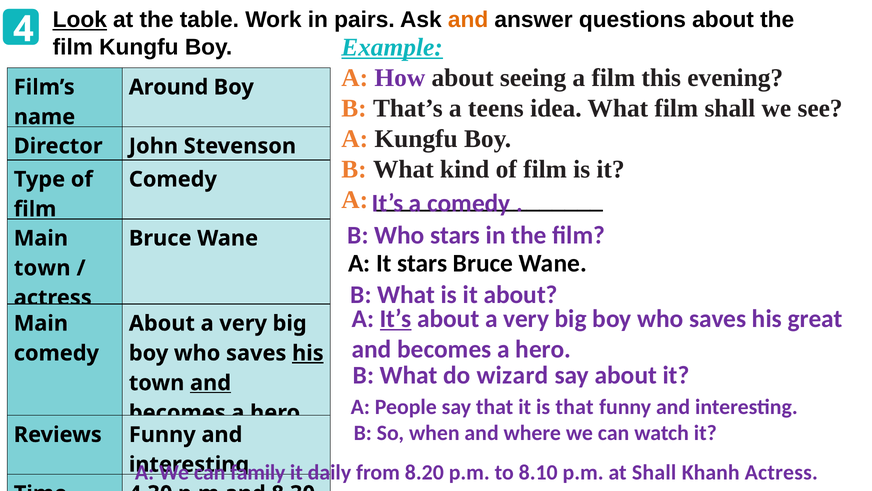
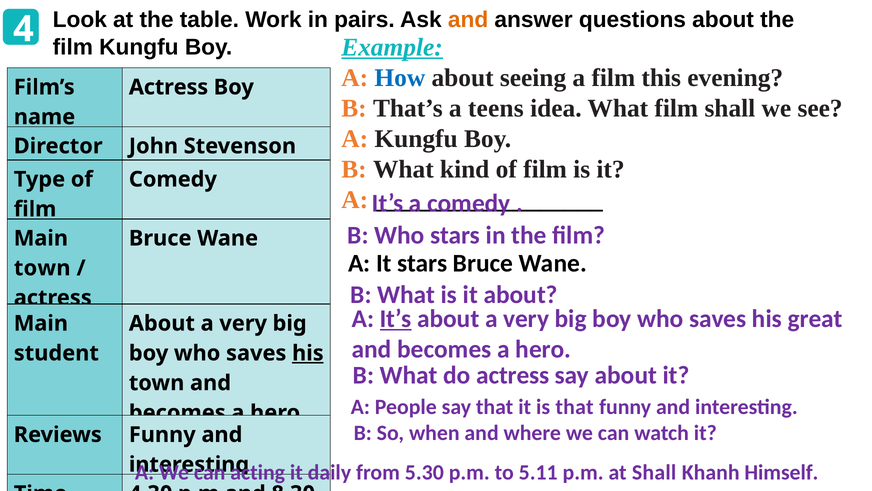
Look underline: present -> none
How colour: purple -> blue
Around at (169, 87): Around -> Actress
comedy at (56, 353): comedy -> student
do wizard: wizard -> actress
and at (210, 383) underline: present -> none
family: family -> acting
8.20: 8.20 -> 5.30
8.10: 8.10 -> 5.11
Khanh Actress: Actress -> Himself
